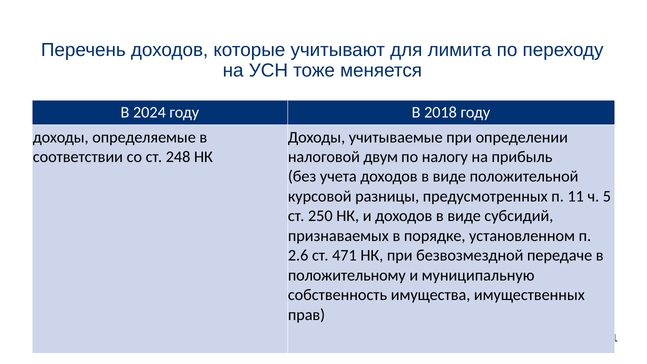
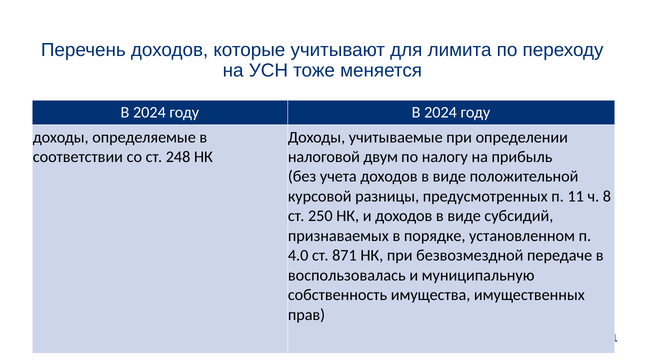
году В 2018: 2018 -> 2024
5: 5 -> 8
2.6: 2.6 -> 4.0
471: 471 -> 871
положительному: положительному -> воспользовалась
